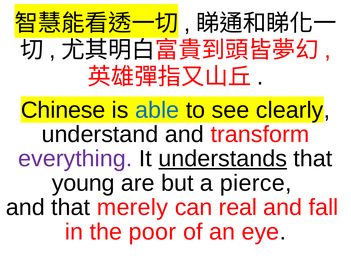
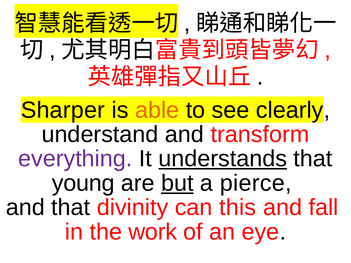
Chinese: Chinese -> Sharper
able colour: blue -> orange
but underline: none -> present
merely: merely -> divinity
real: real -> this
poor: poor -> work
